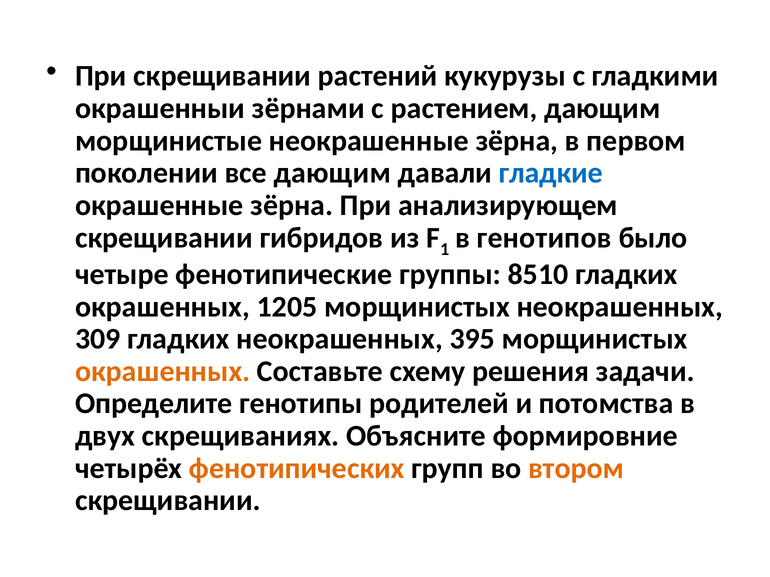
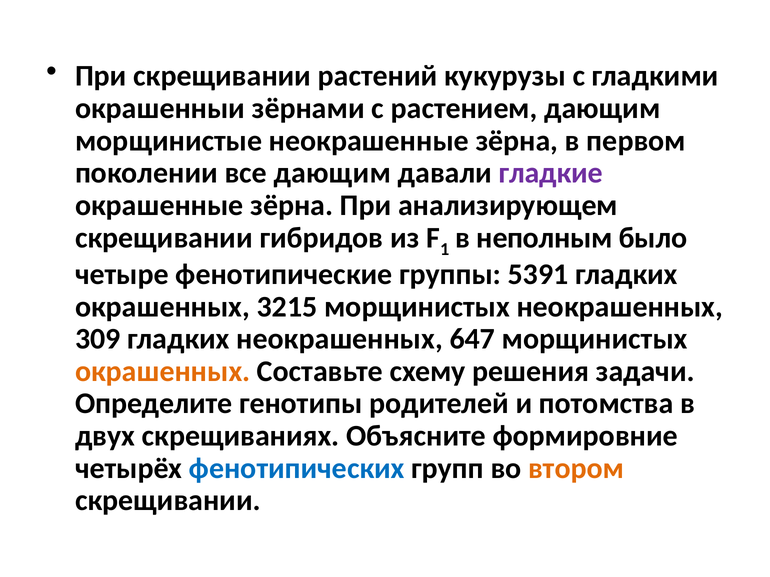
гладкие colour: blue -> purple
генотипов: генотипов -> неполным
8510: 8510 -> 5391
1205: 1205 -> 3215
395: 395 -> 647
фенотипических colour: orange -> blue
